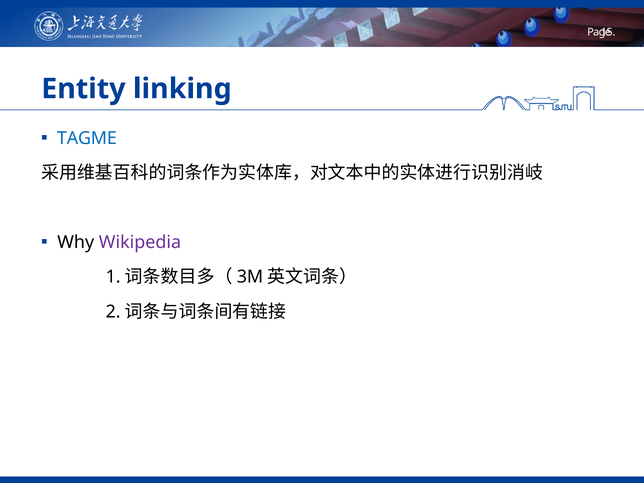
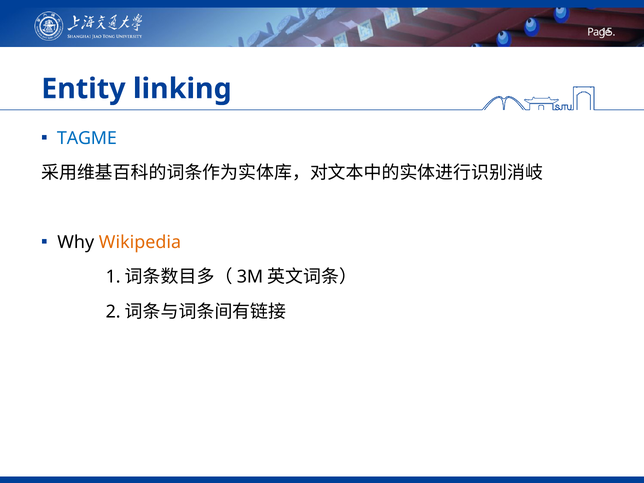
Wikipedia colour: purple -> orange
